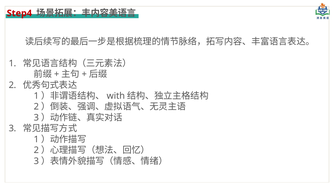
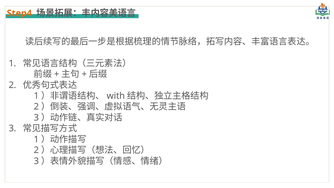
Step4 colour: red -> orange
